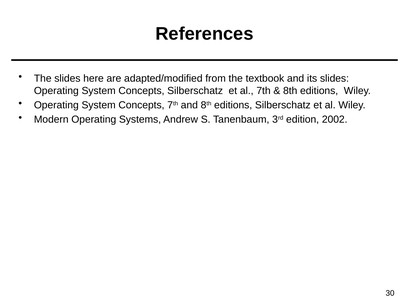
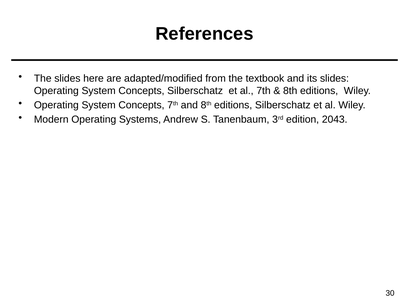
2002: 2002 -> 2043
